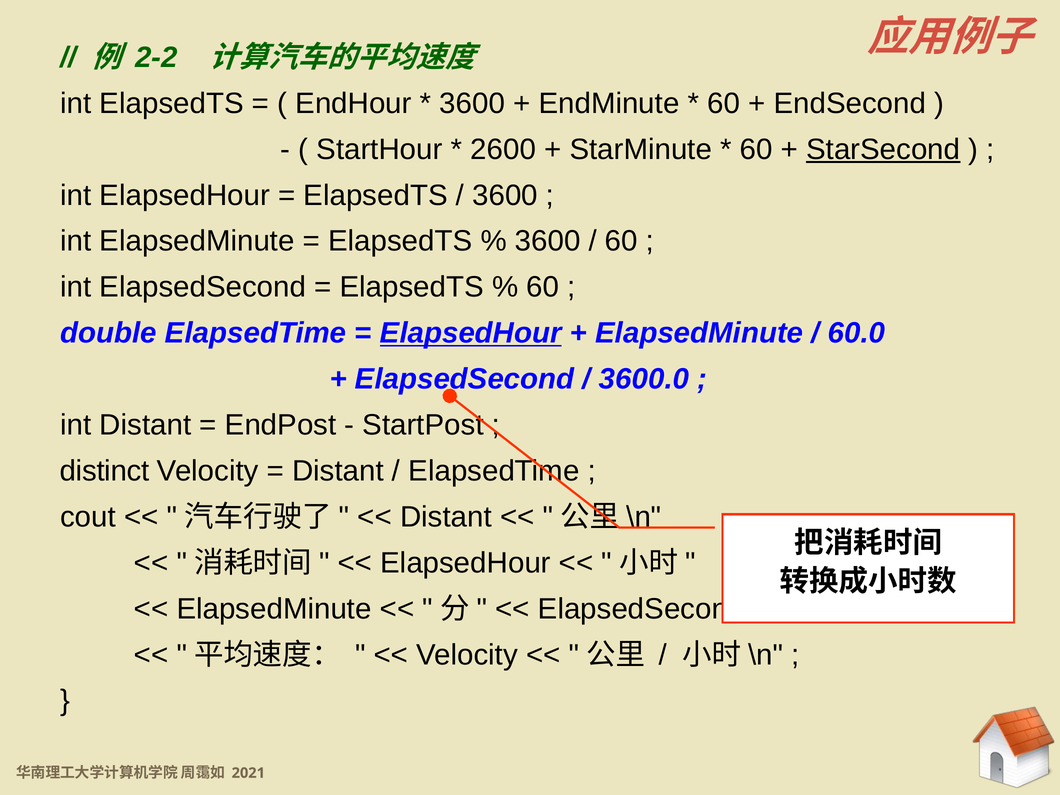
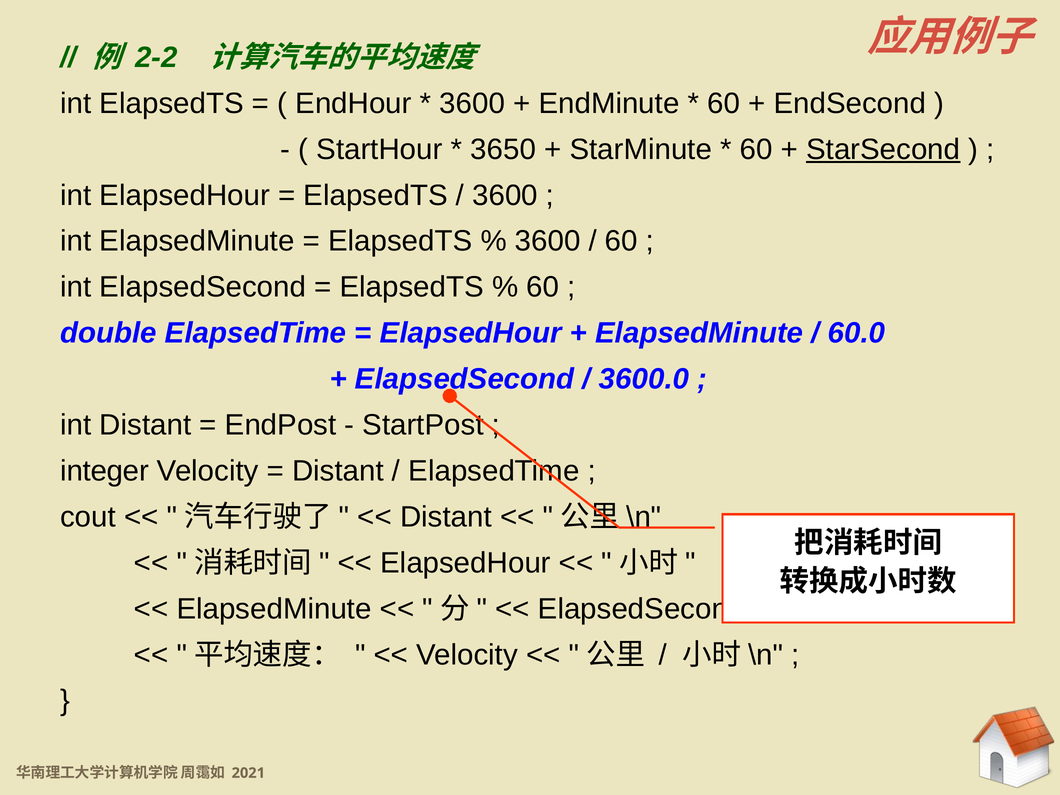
2600: 2600 -> 3650
ElapsedHour at (471, 333) underline: present -> none
distinct: distinct -> integer
